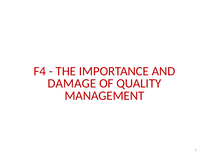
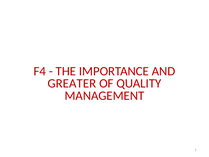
DAMAGE: DAMAGE -> GREATER
